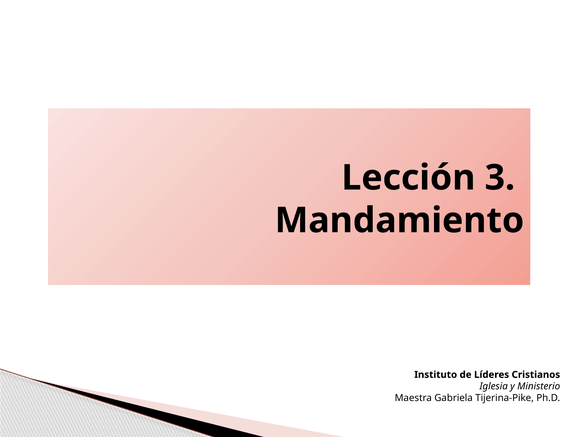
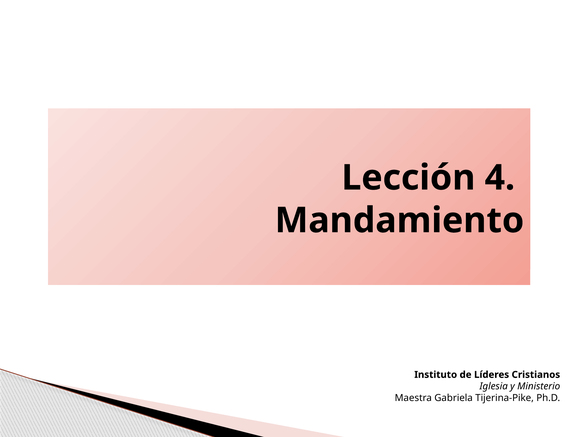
3: 3 -> 4
